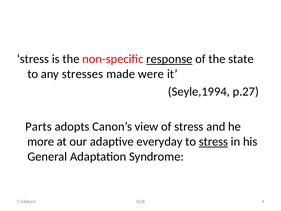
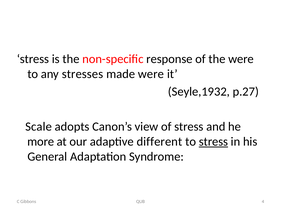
response underline: present -> none
the state: state -> were
Seyle,1994: Seyle,1994 -> Seyle,1932
Parts: Parts -> Scale
everyday: everyday -> different
